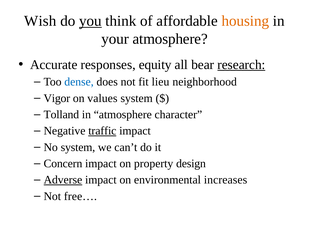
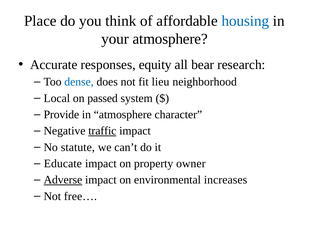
Wish: Wish -> Place
you underline: present -> none
housing colour: orange -> blue
research underline: present -> none
Vigor: Vigor -> Local
values: values -> passed
Tolland: Tolland -> Provide
No system: system -> statute
Concern: Concern -> Educate
design: design -> owner
